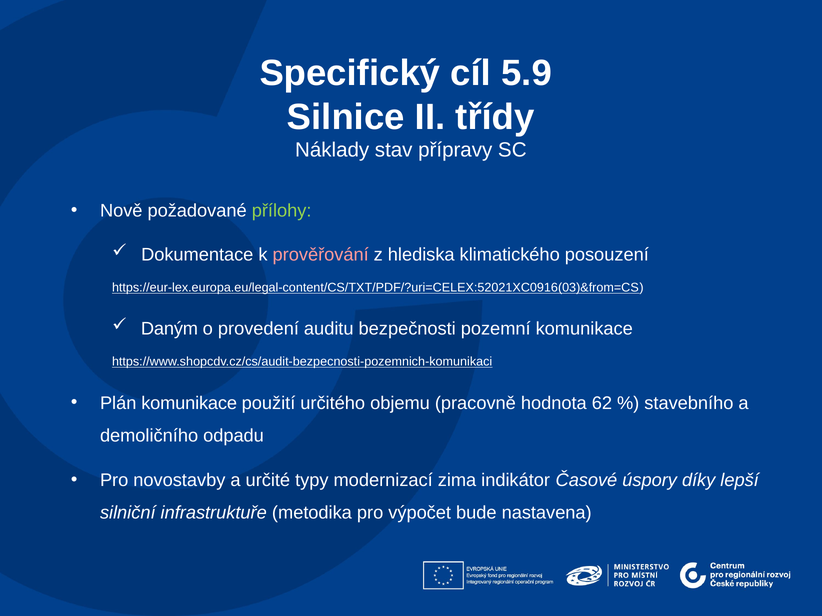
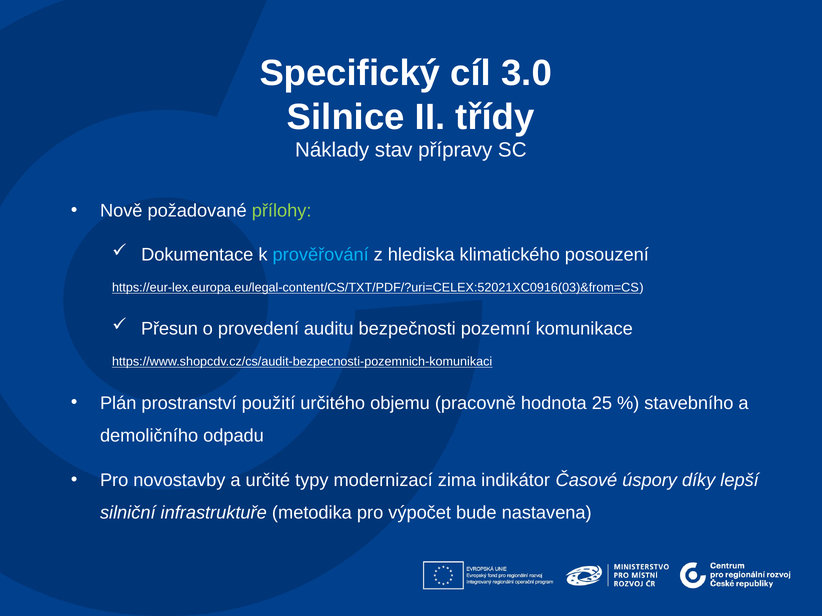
5.9: 5.9 -> 3.0
prověřování colour: pink -> light blue
Daným: Daným -> Přesun
Plán komunikace: komunikace -> prostranství
62: 62 -> 25
